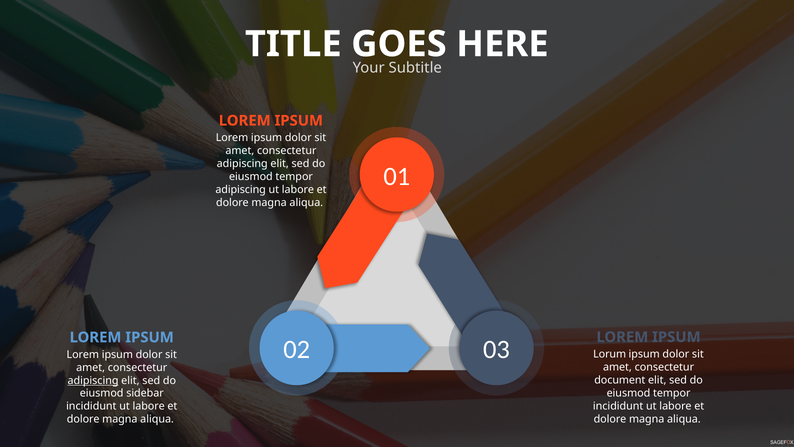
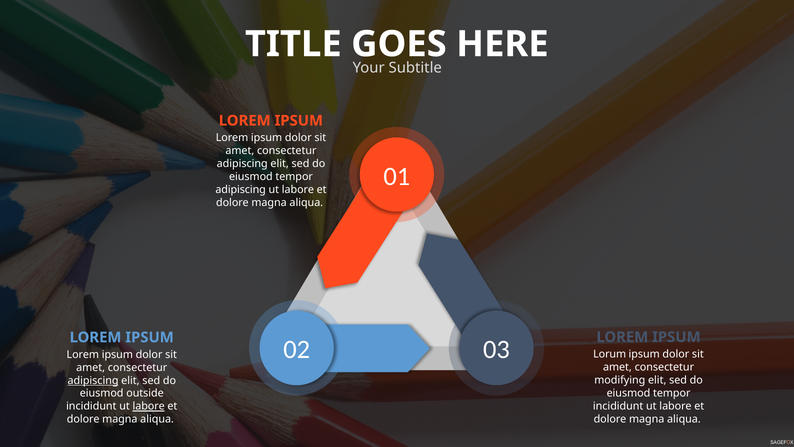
document: document -> modifying
sidebar: sidebar -> outside
labore at (149, 406) underline: none -> present
